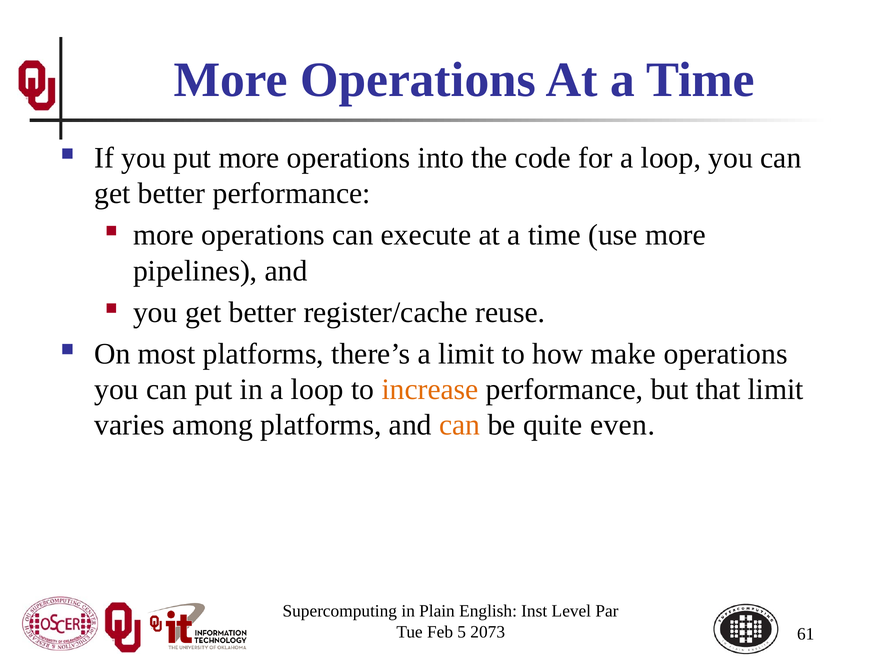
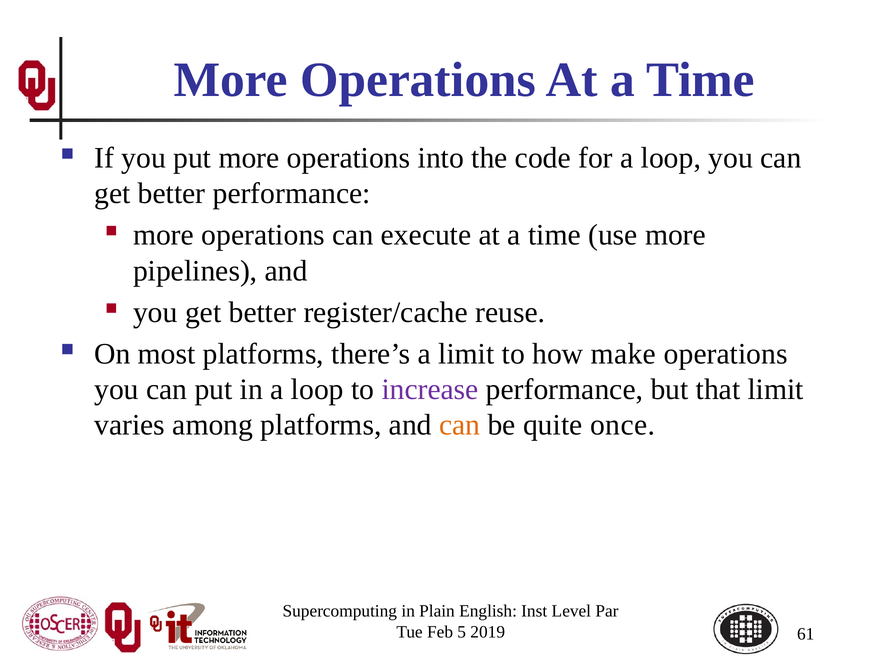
increase colour: orange -> purple
even: even -> once
2073: 2073 -> 2019
